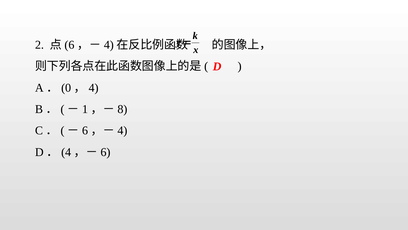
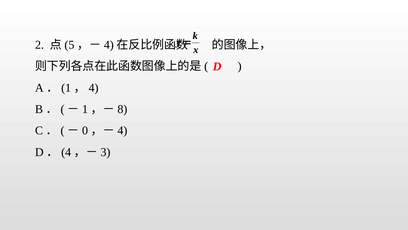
6 at (69, 45): 6 -> 5
0 at (66, 88): 0 -> 1
6 at (85, 130): 6 -> 0
6 at (105, 152): 6 -> 3
